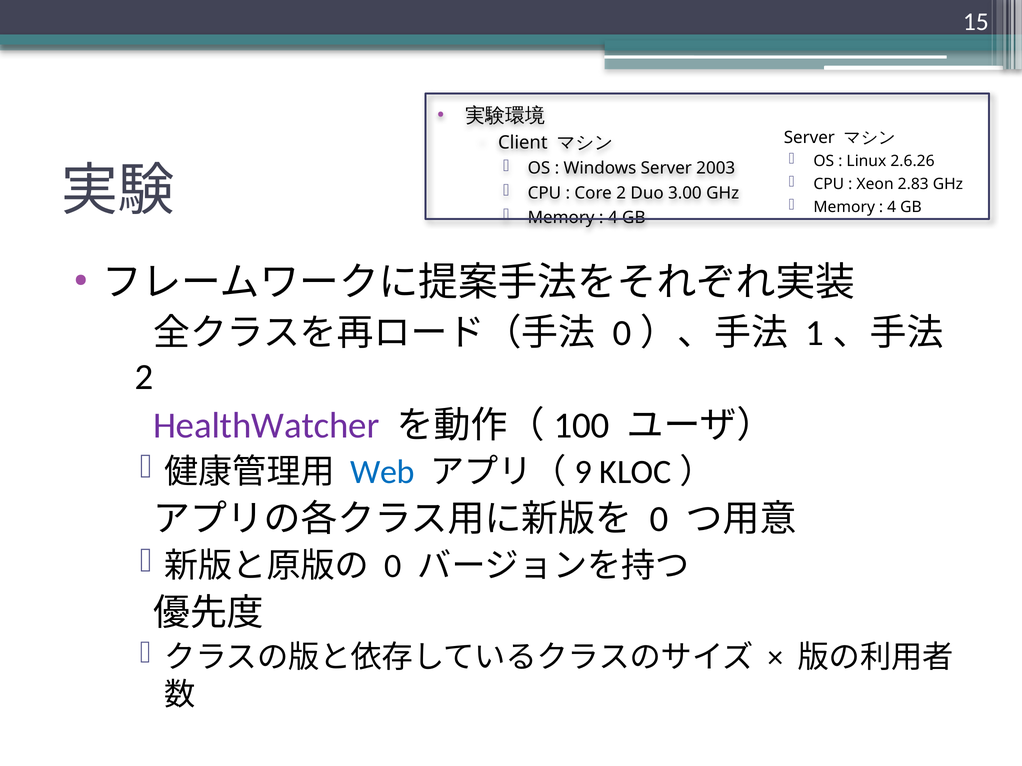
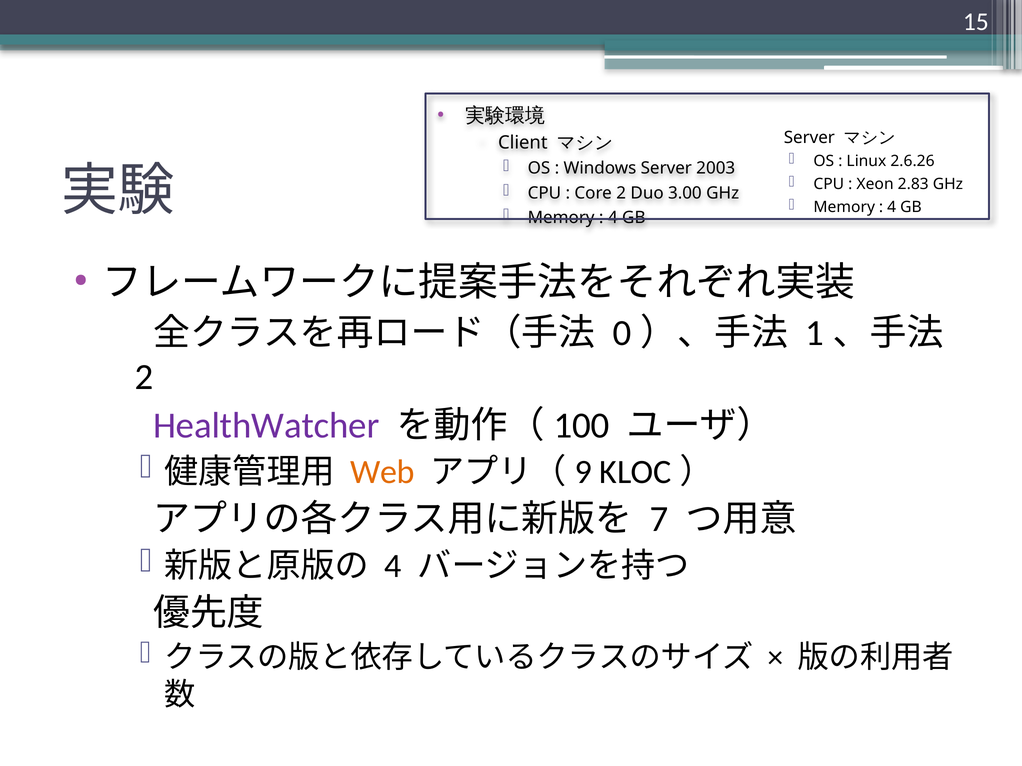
Web colour: blue -> orange
0 at (659, 520): 0 -> 7
0 at (393, 566): 0 -> 4
